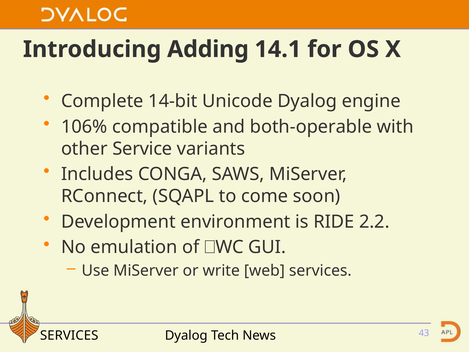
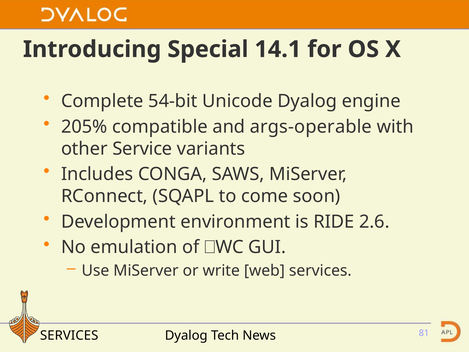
Adding: Adding -> Special
14-bit: 14-bit -> 54-bit
106%: 106% -> 205%
both-operable: both-operable -> args-operable
2.2: 2.2 -> 2.6
43: 43 -> 81
